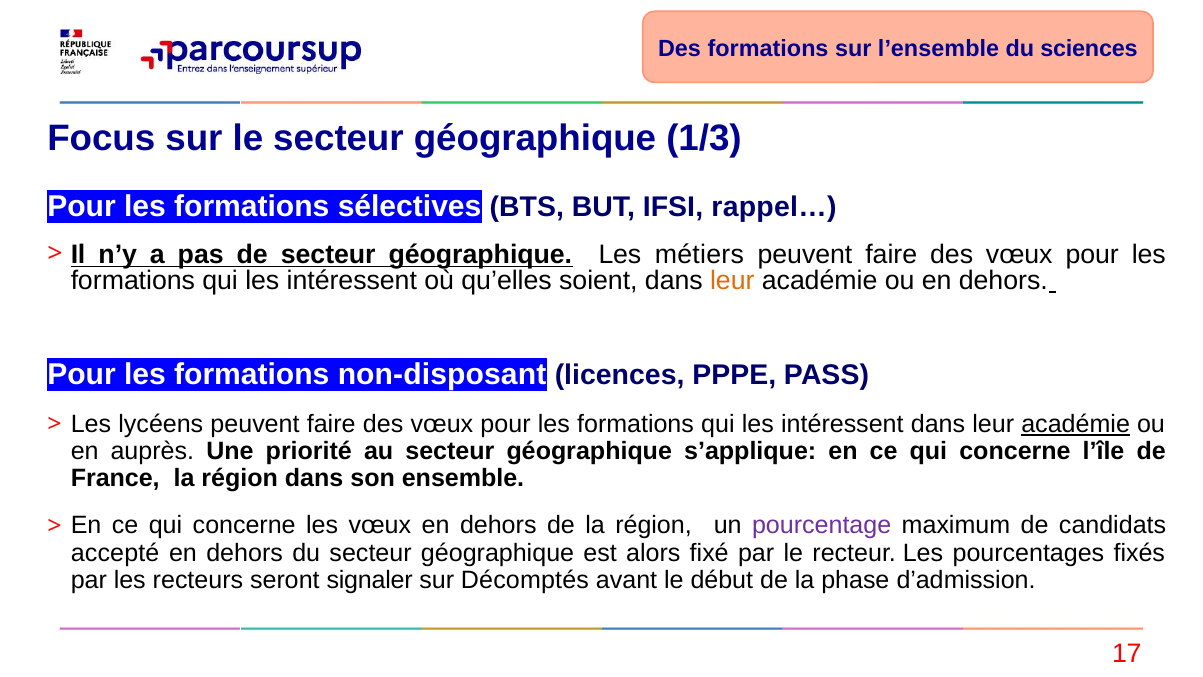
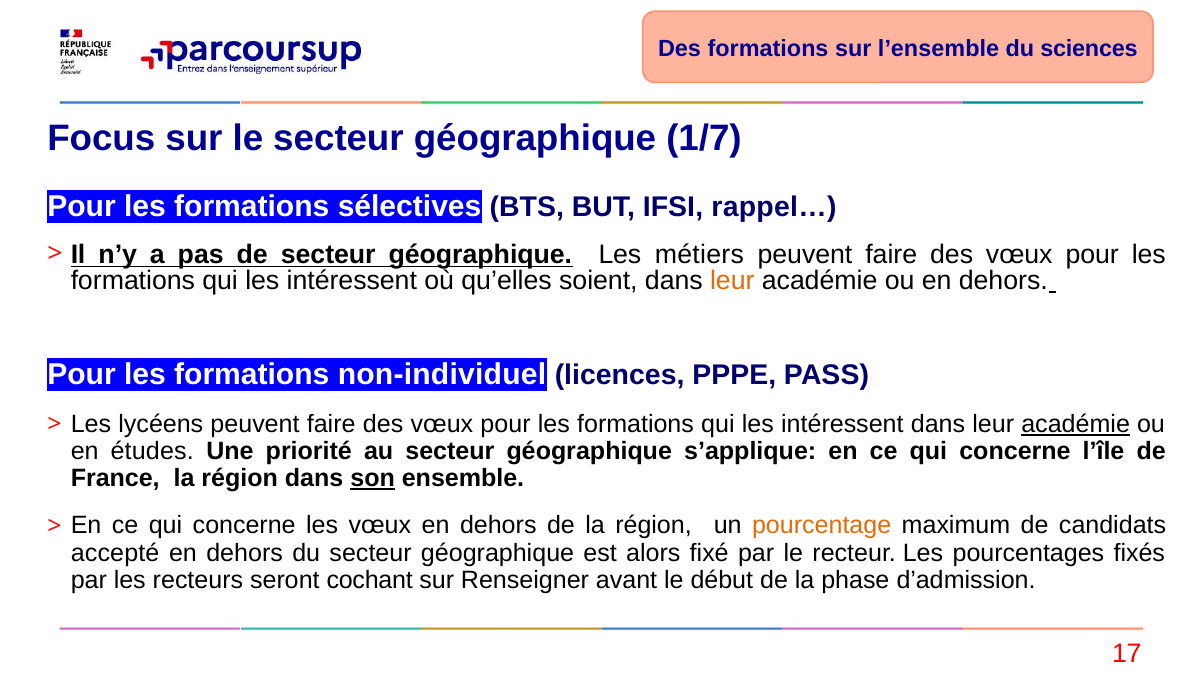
1/3: 1/3 -> 1/7
non-disposant: non-disposant -> non-individuel
auprès: auprès -> études
son underline: none -> present
pourcentage colour: purple -> orange
signaler: signaler -> cochant
Décomptés: Décomptés -> Renseigner
